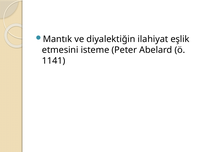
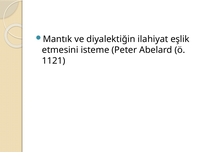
1141: 1141 -> 1121
